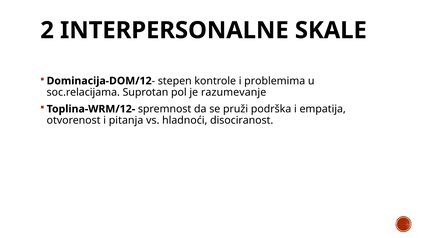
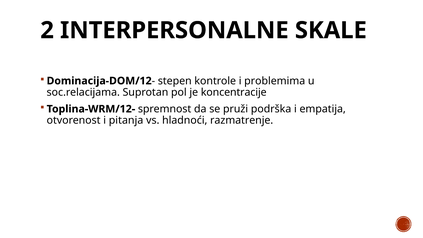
razumevanje: razumevanje -> koncentracije
disociranost: disociranost -> razmatrenje
